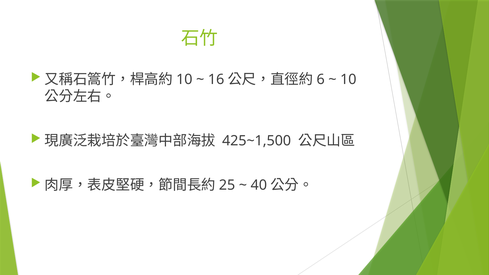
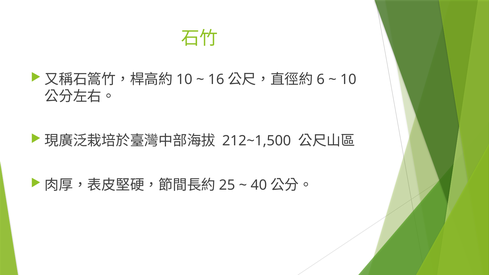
425~1,500: 425~1,500 -> 212~1,500
